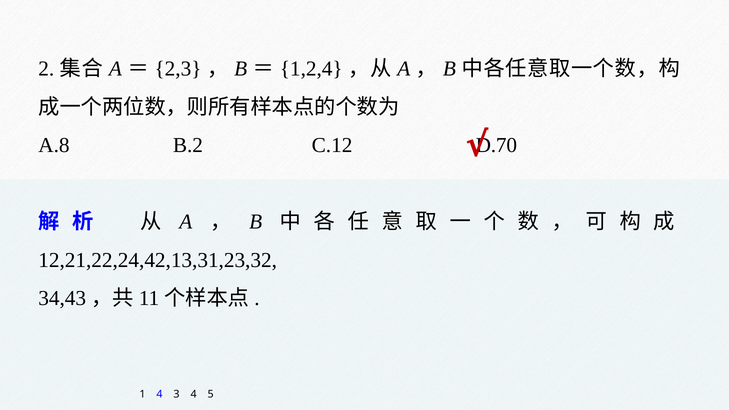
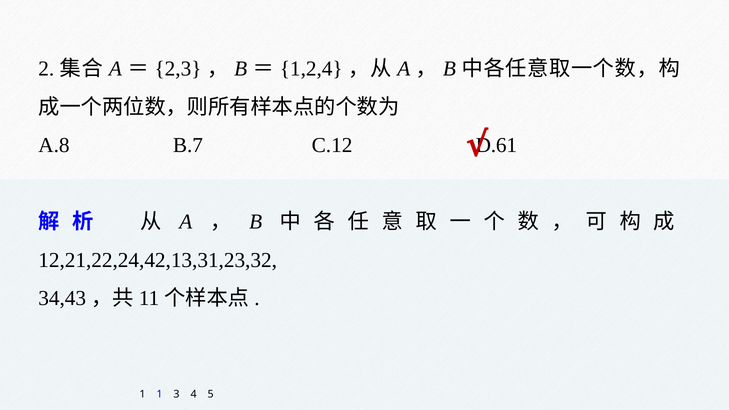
B.2: B.2 -> B.7
D.70: D.70 -> D.61
1 4: 4 -> 1
